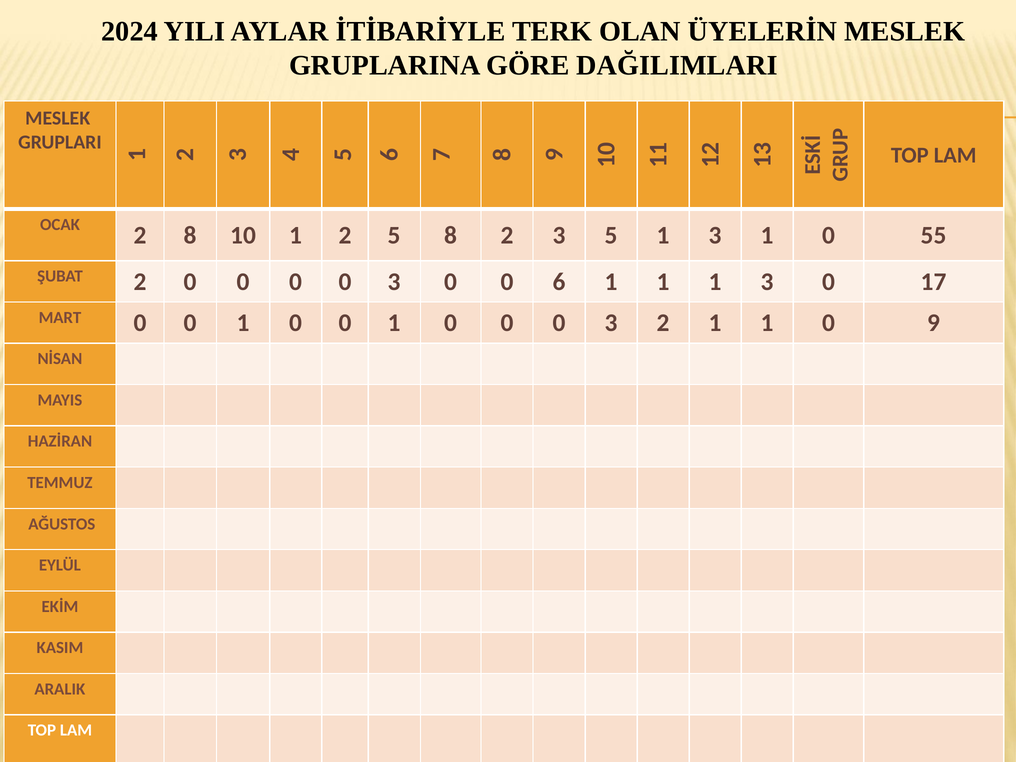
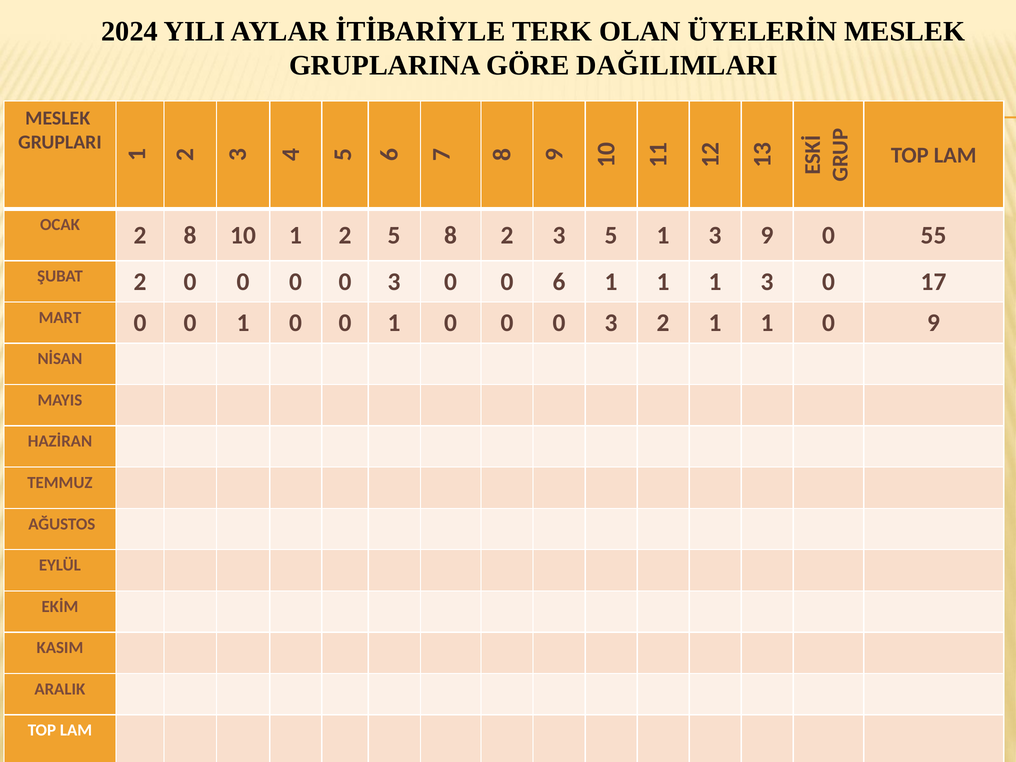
3 1: 1 -> 9
